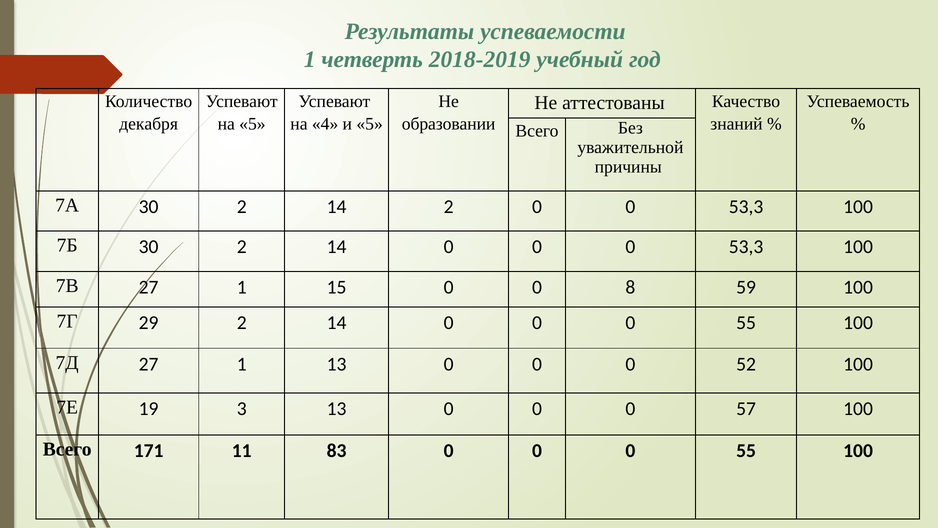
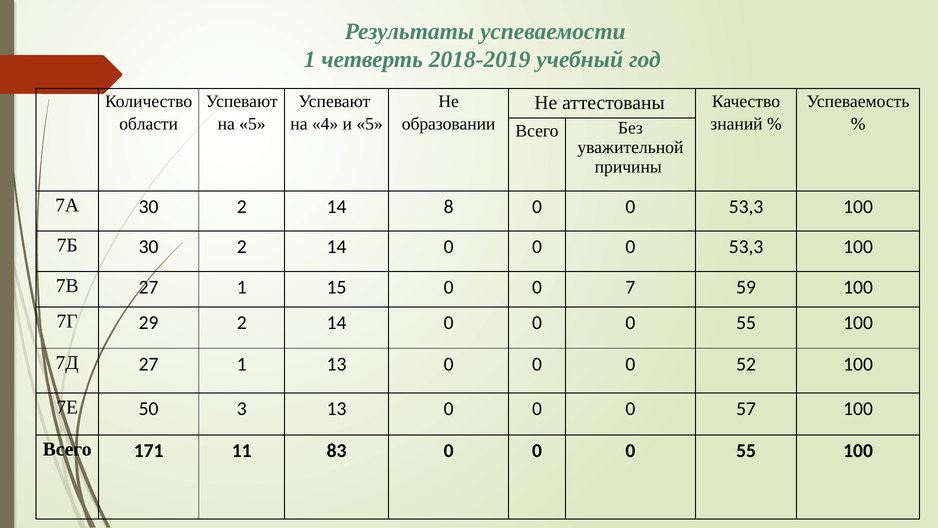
декабря: декабря -> области
14 2: 2 -> 8
8: 8 -> 7
19: 19 -> 50
